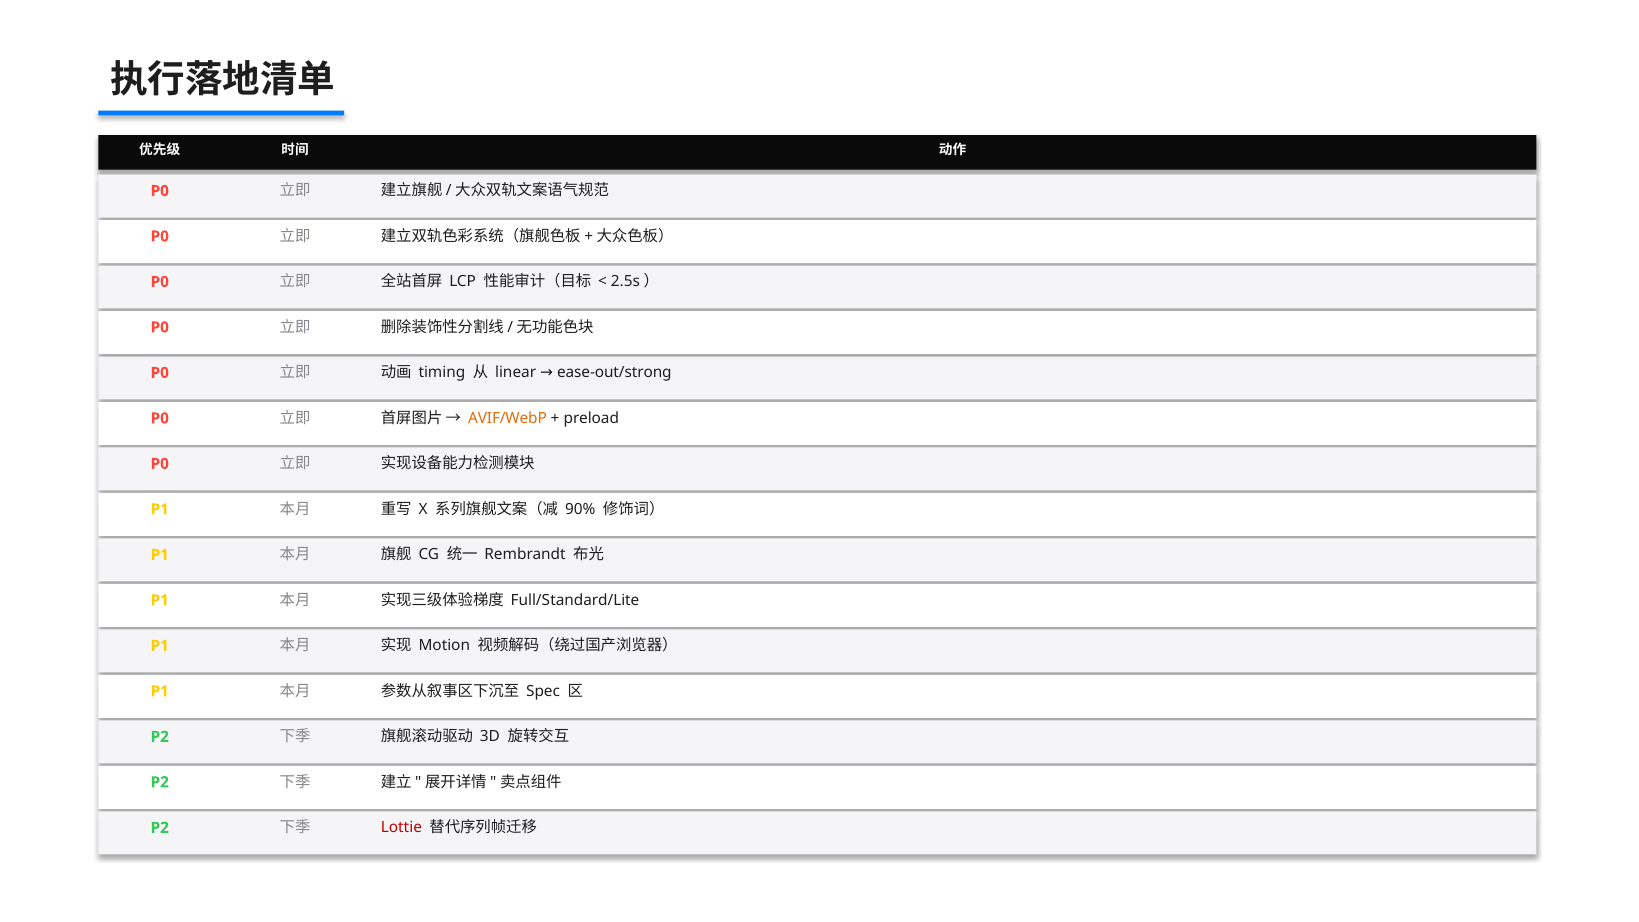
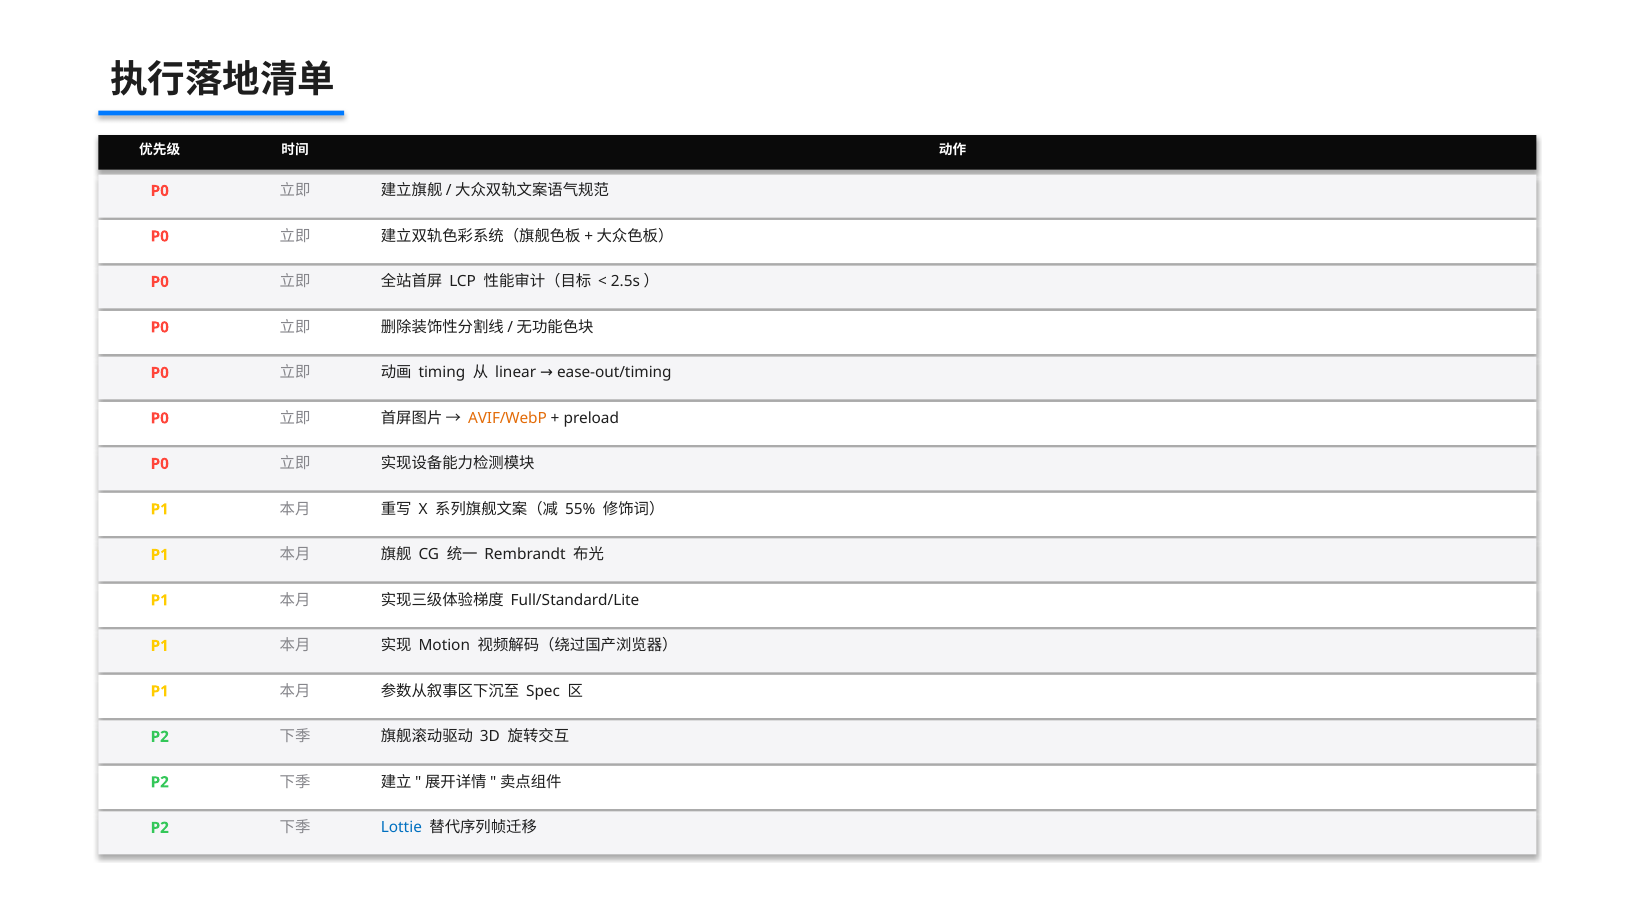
ease-out/strong: ease-out/strong -> ease-out/timing
90%: 90% -> 55%
Lottie colour: red -> blue
